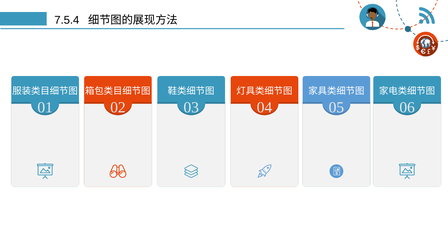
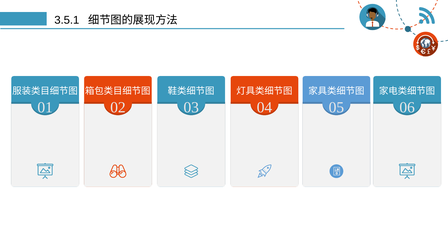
7.5.4: 7.5.4 -> 3.5.1
